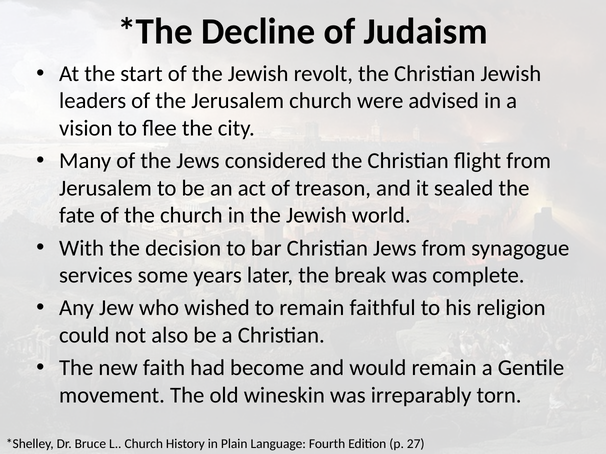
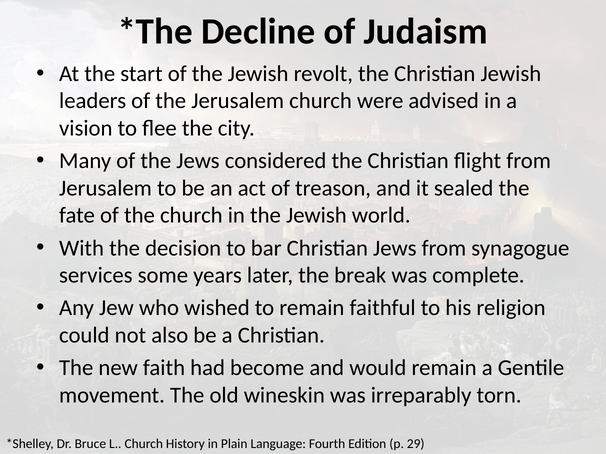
27: 27 -> 29
